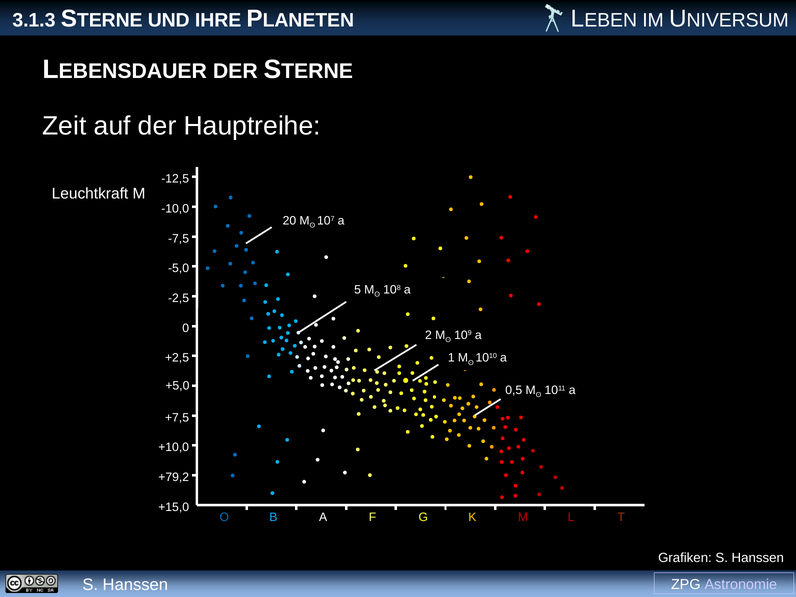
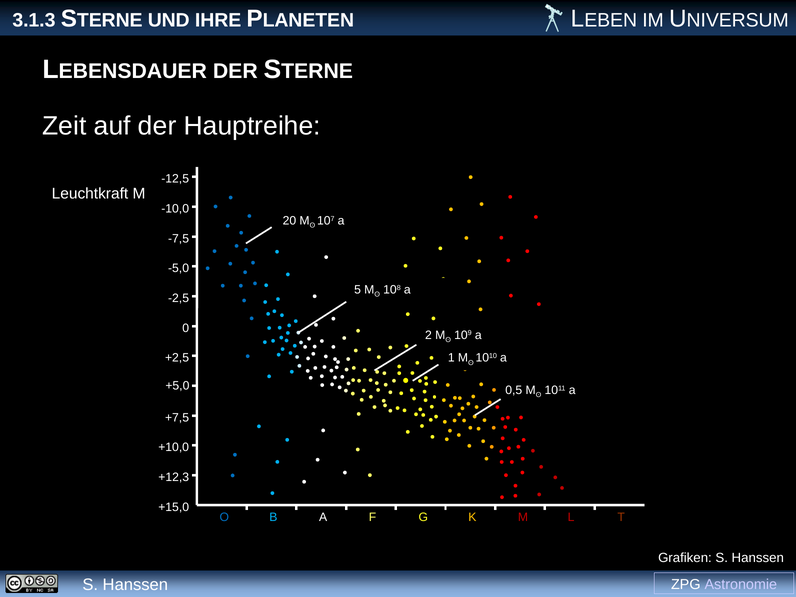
+79,2: +79,2 -> +12,3
